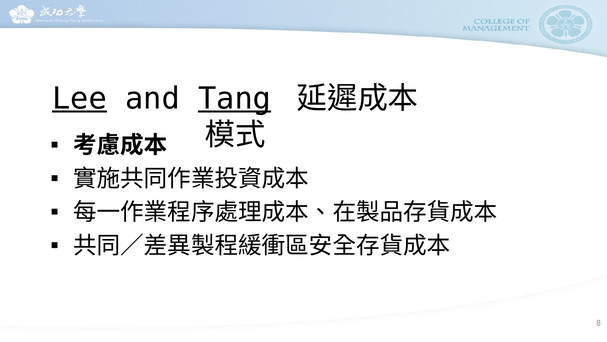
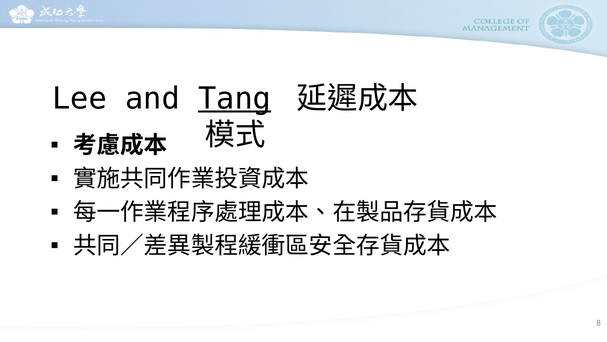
Lee underline: present -> none
